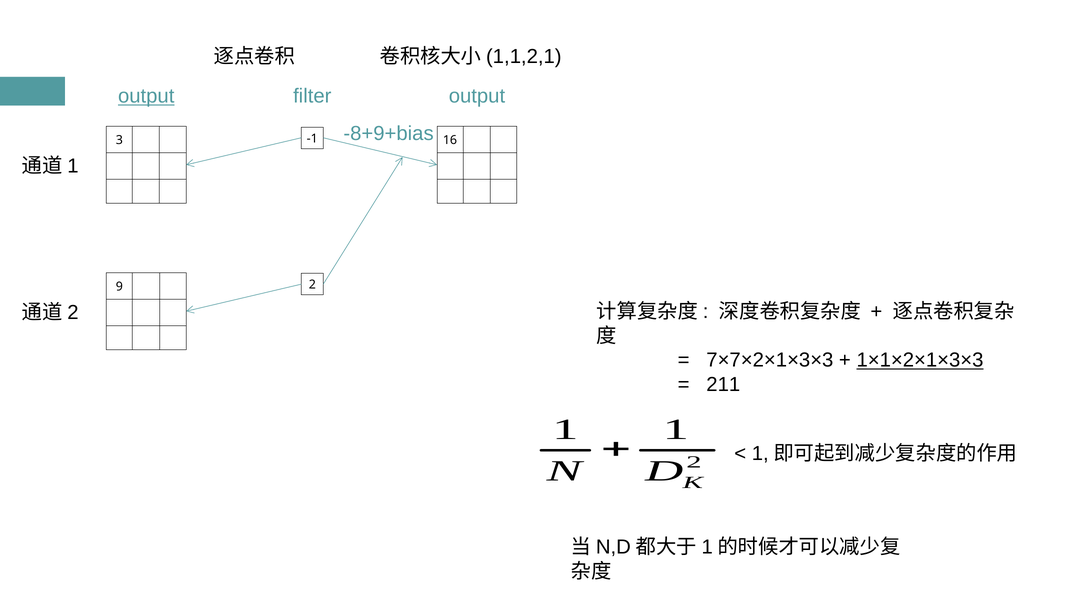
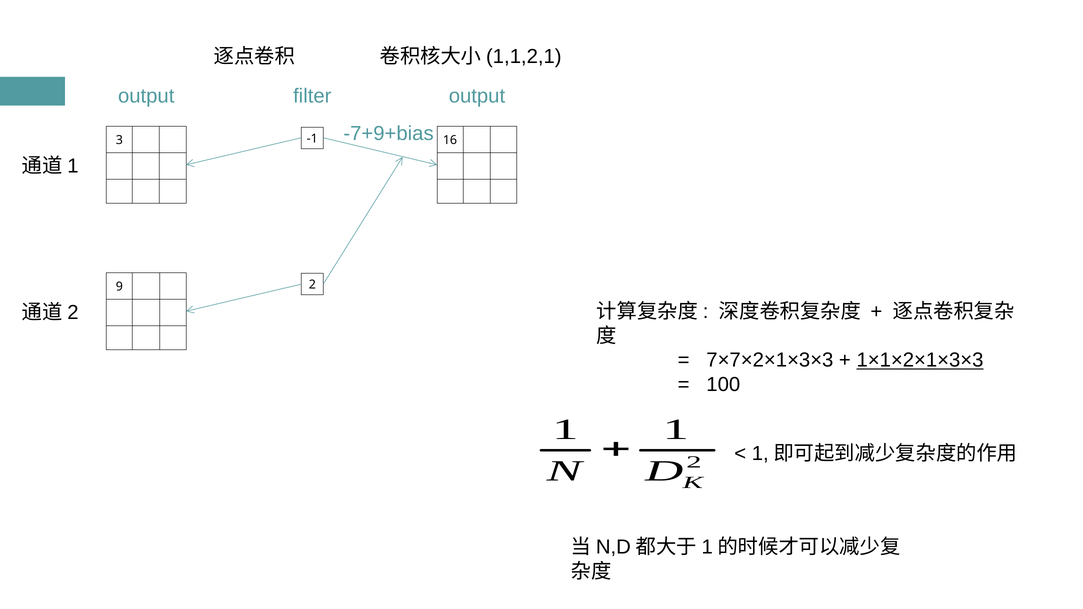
output at (146, 96) underline: present -> none
-8+9+bias: -8+9+bias -> -7+9+bias
211: 211 -> 100
